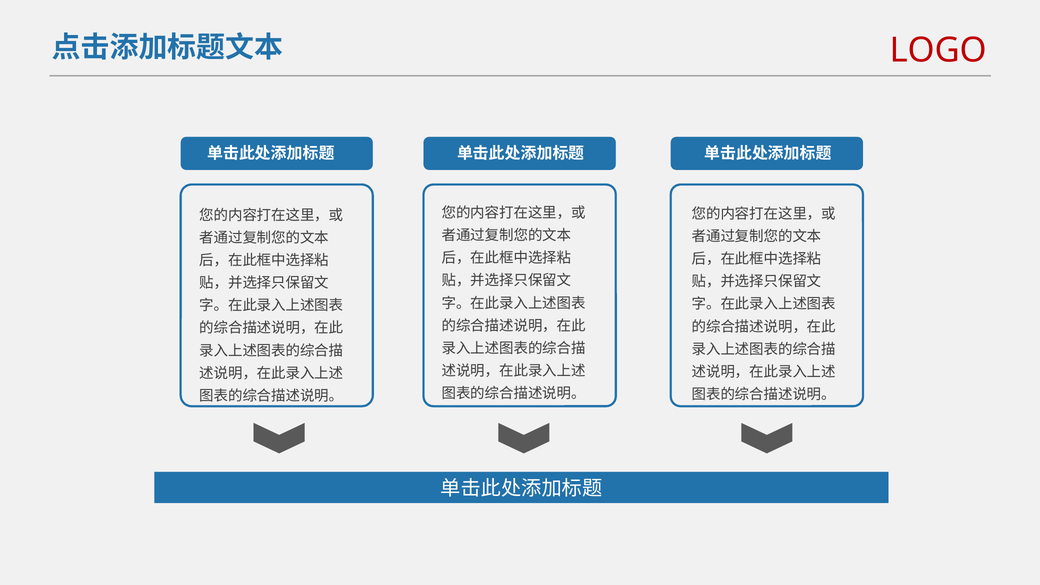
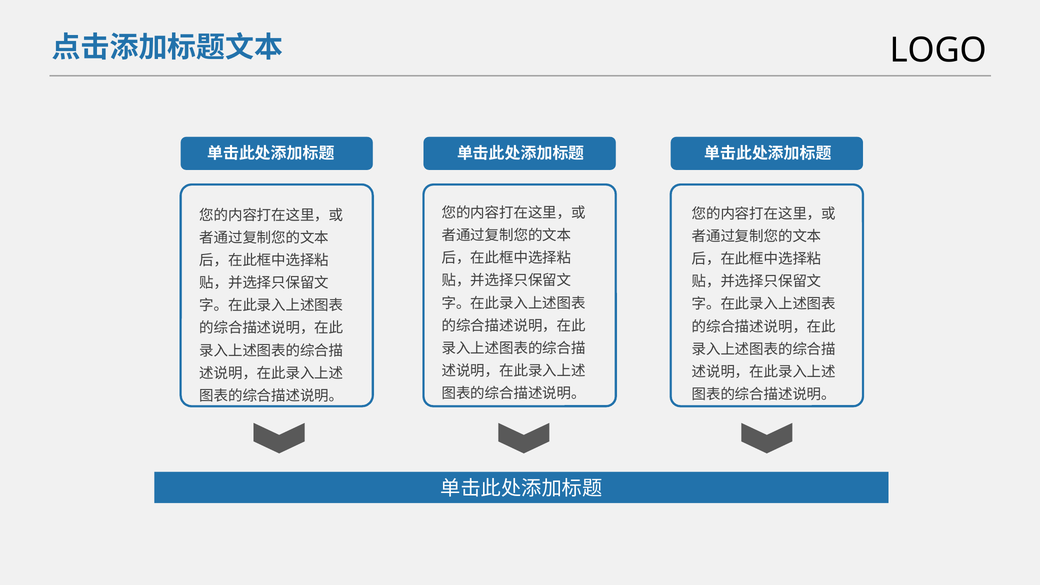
LOGO colour: red -> black
